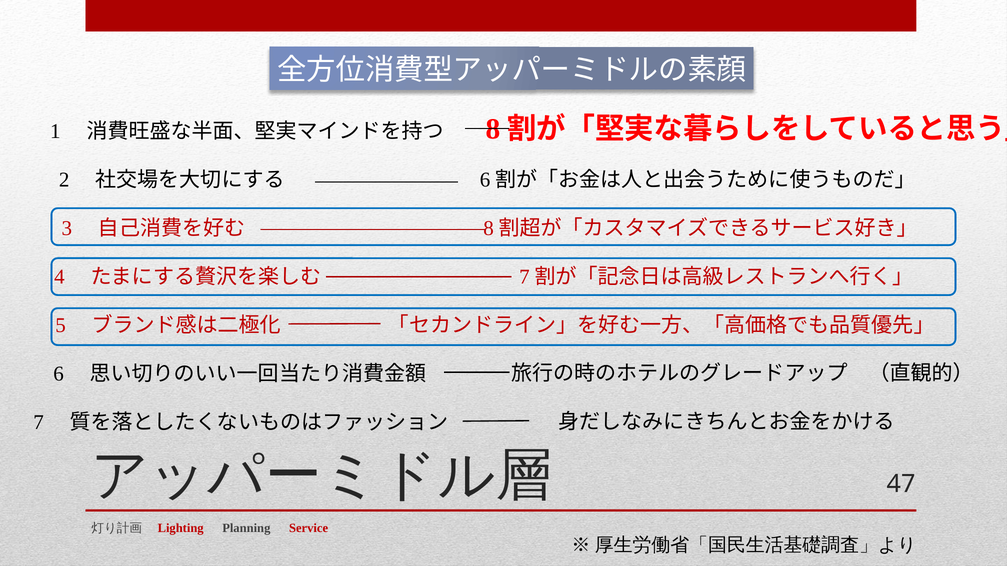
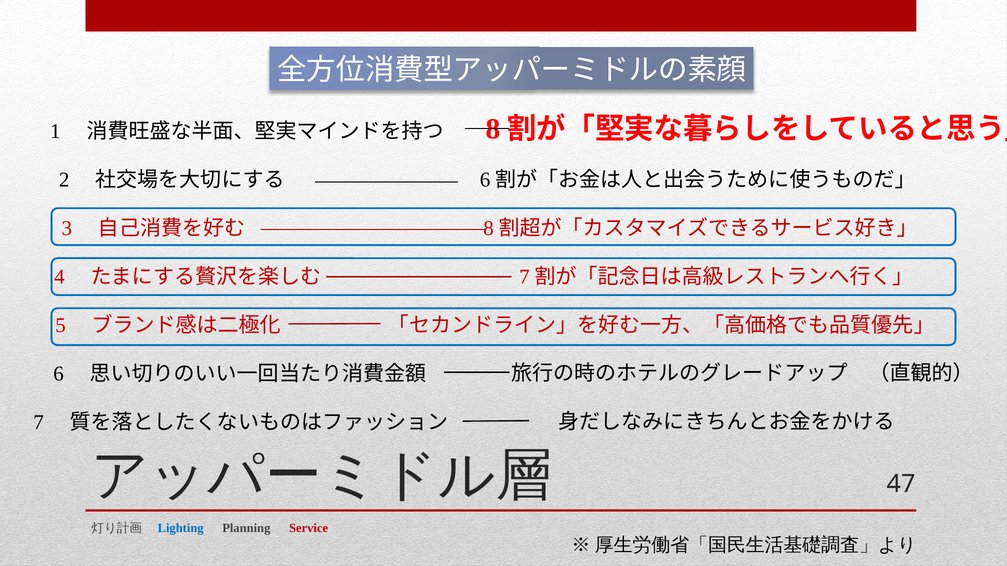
Lighting colour: red -> blue
